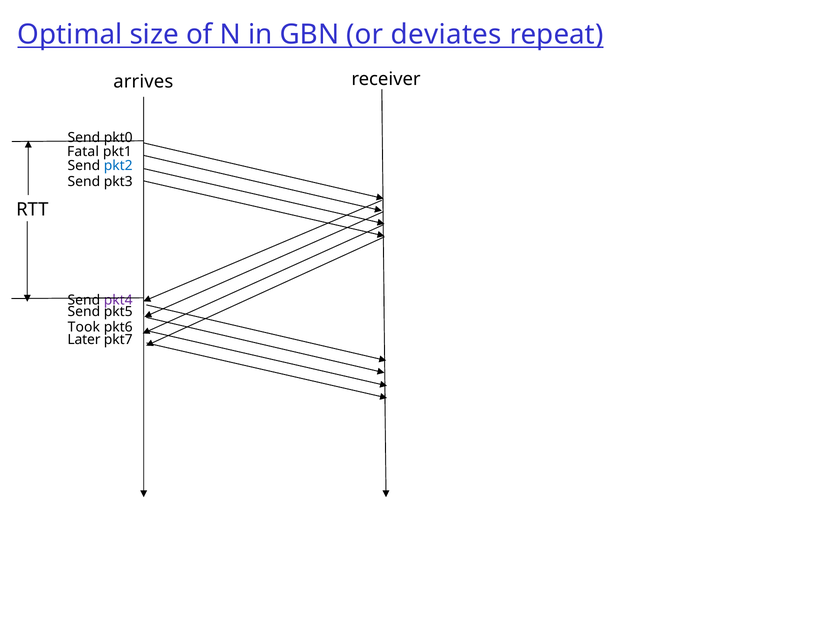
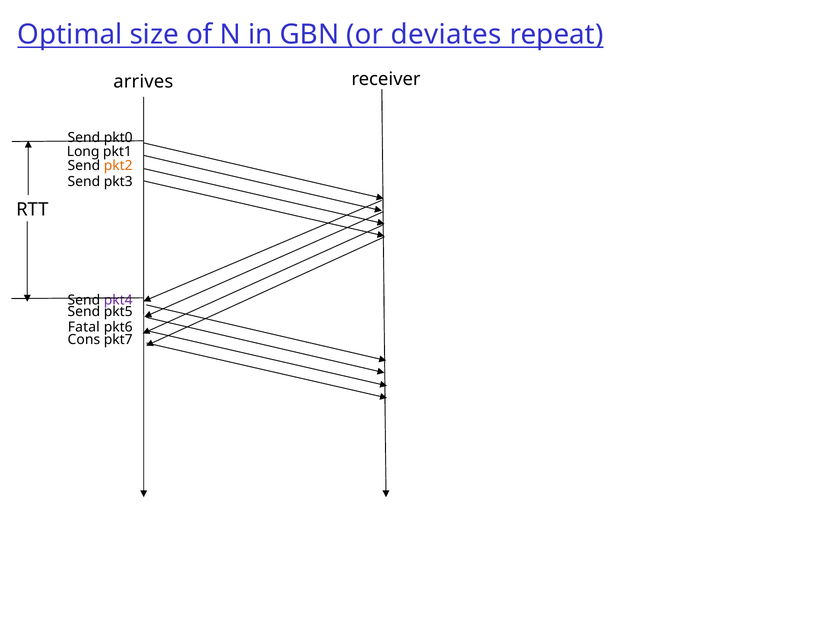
Fatal: Fatal -> Long
pkt2 colour: blue -> orange
Took: Took -> Fatal
Later: Later -> Cons
